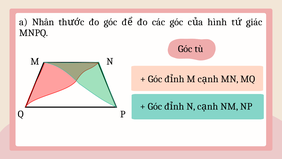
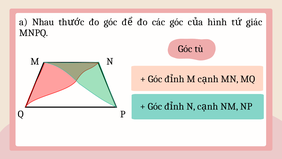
Nhân: Nhân -> Nhau
